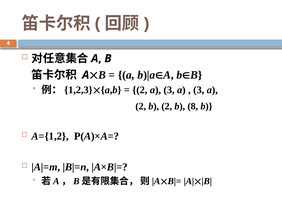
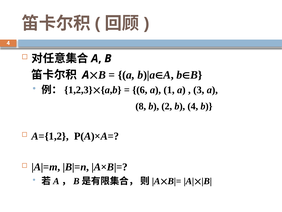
2 at (140, 90): 2 -> 6
a 3: 3 -> 1
2 at (141, 106): 2 -> 8
b 8: 8 -> 4
